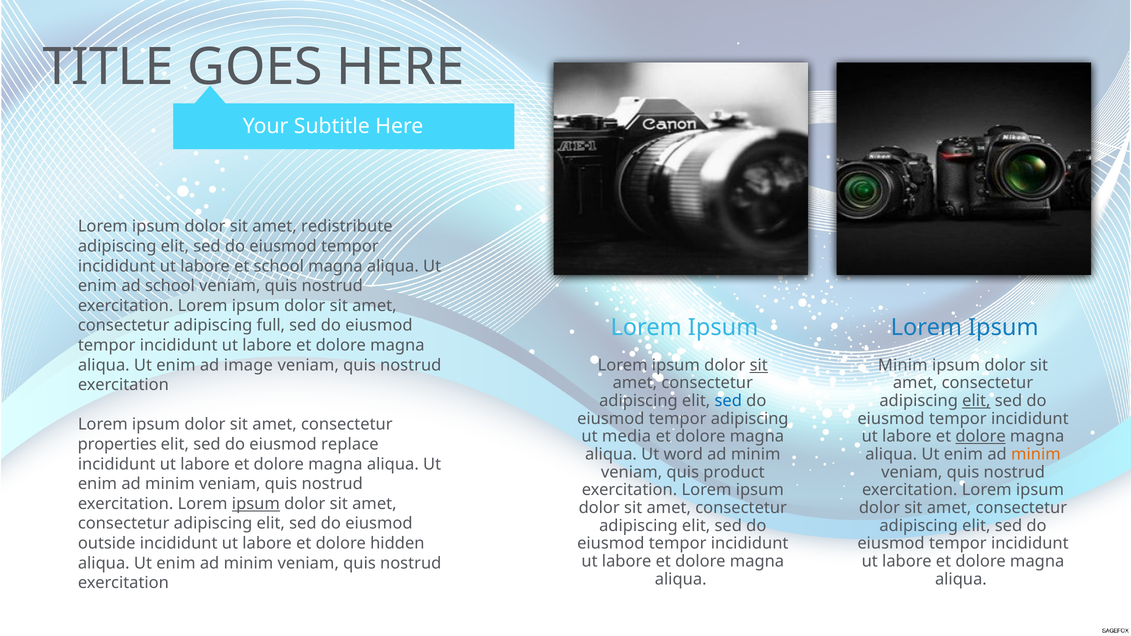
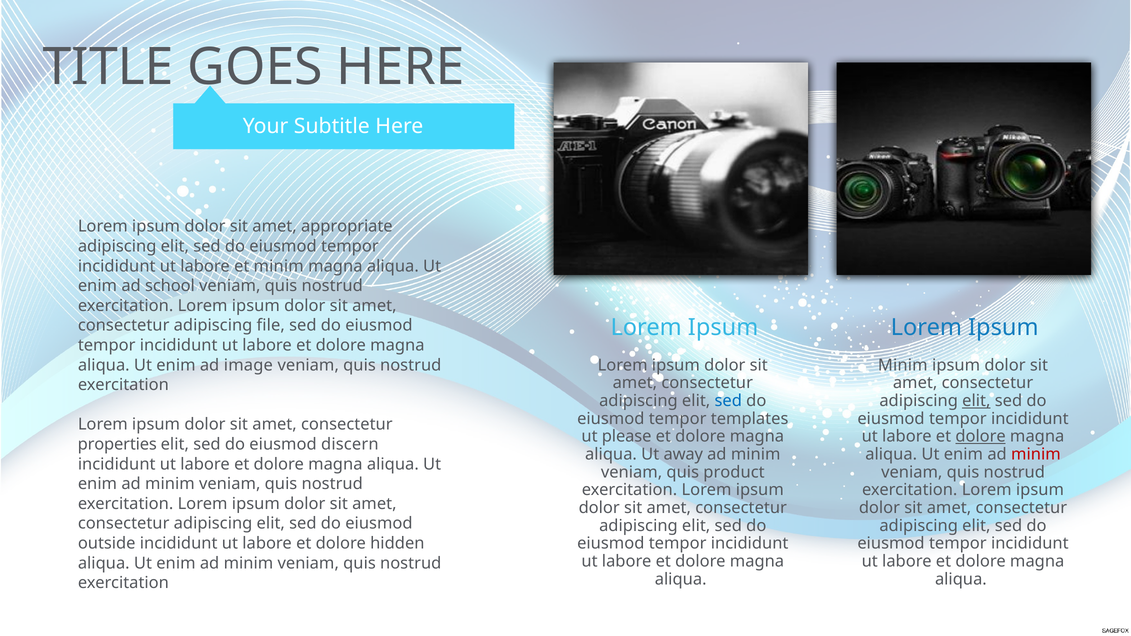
redistribute: redistribute -> appropriate
et school: school -> minim
full: full -> file
sit at (759, 365) underline: present -> none
tempor adipiscing: adipiscing -> templates
media: media -> please
replace: replace -> discern
word: word -> away
minim at (1036, 454) colour: orange -> red
ipsum at (256, 504) underline: present -> none
